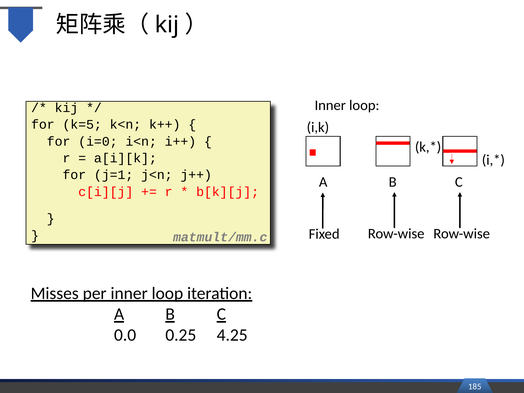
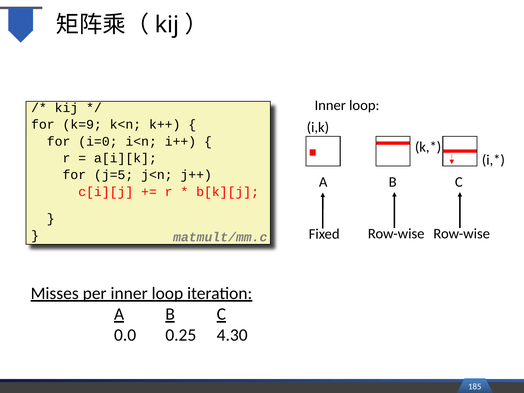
k=5: k=5 -> k=9
j=1: j=1 -> j=5
4.25: 4.25 -> 4.30
